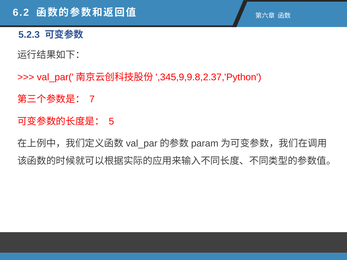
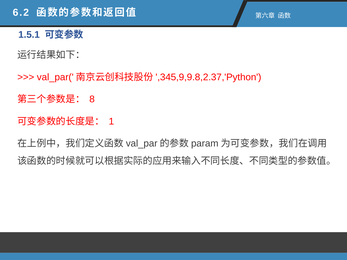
5.2.3: 5.2.3 -> 1.5.1
7: 7 -> 8
5: 5 -> 1
